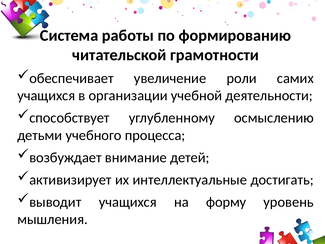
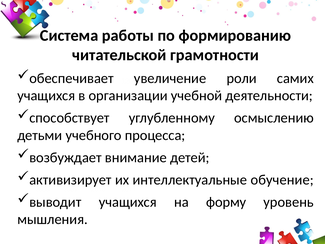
достигать: достигать -> обучение
